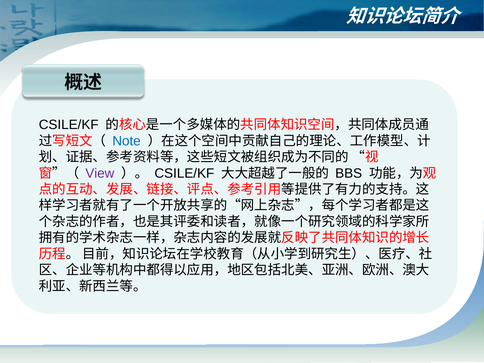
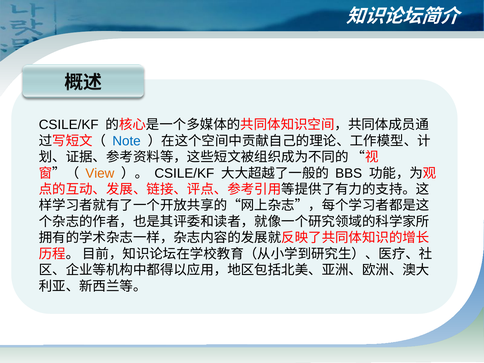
View colour: purple -> orange
